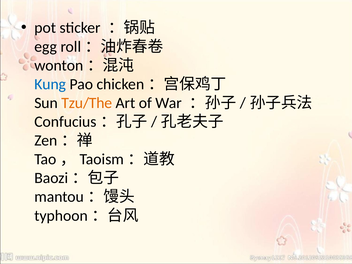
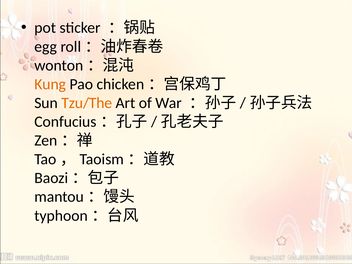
Kung colour: blue -> orange
